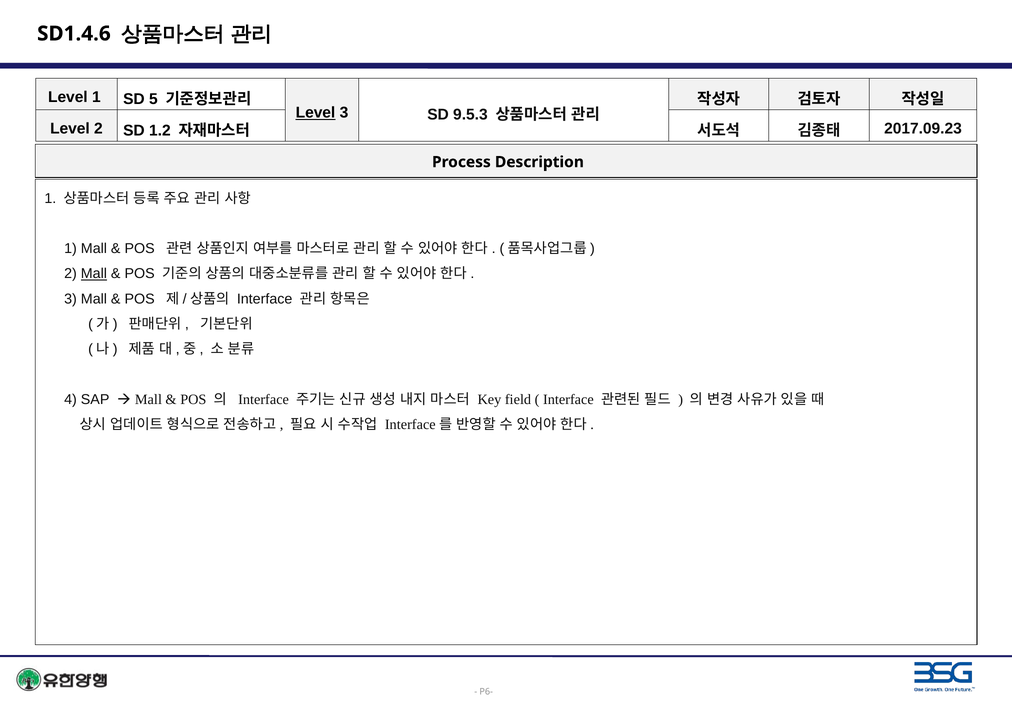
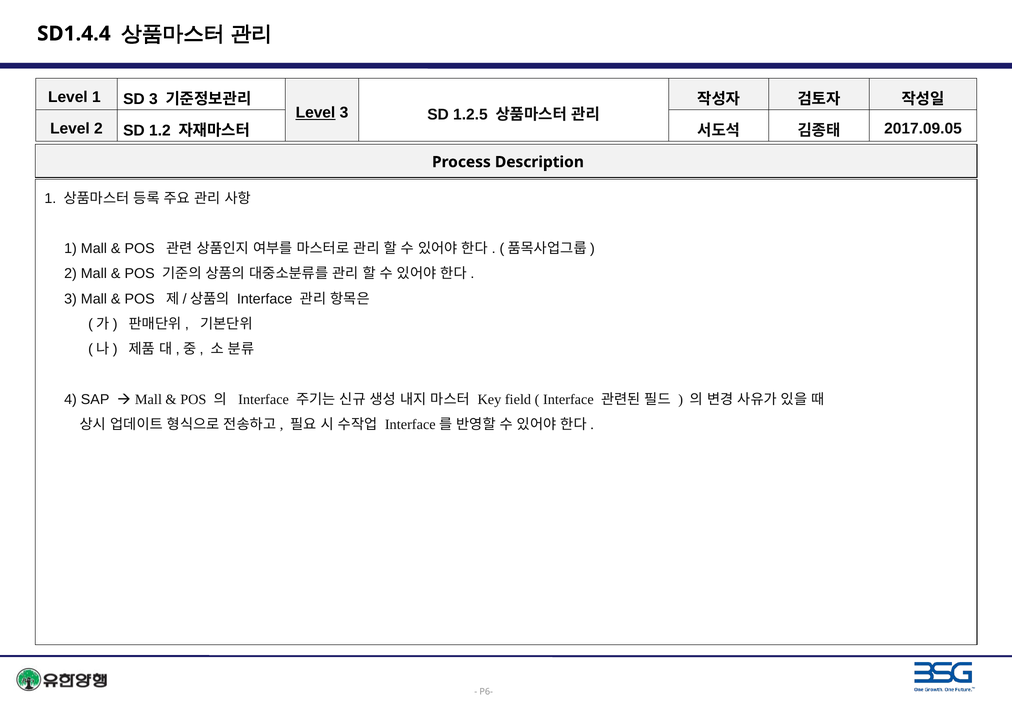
SD1.4.6: SD1.4.6 -> SD1.4.4
SD 5: 5 -> 3
9.5.3: 9.5.3 -> 1.2.5
2017.09.23: 2017.09.23 -> 2017.09.05
Mall at (94, 274) underline: present -> none
